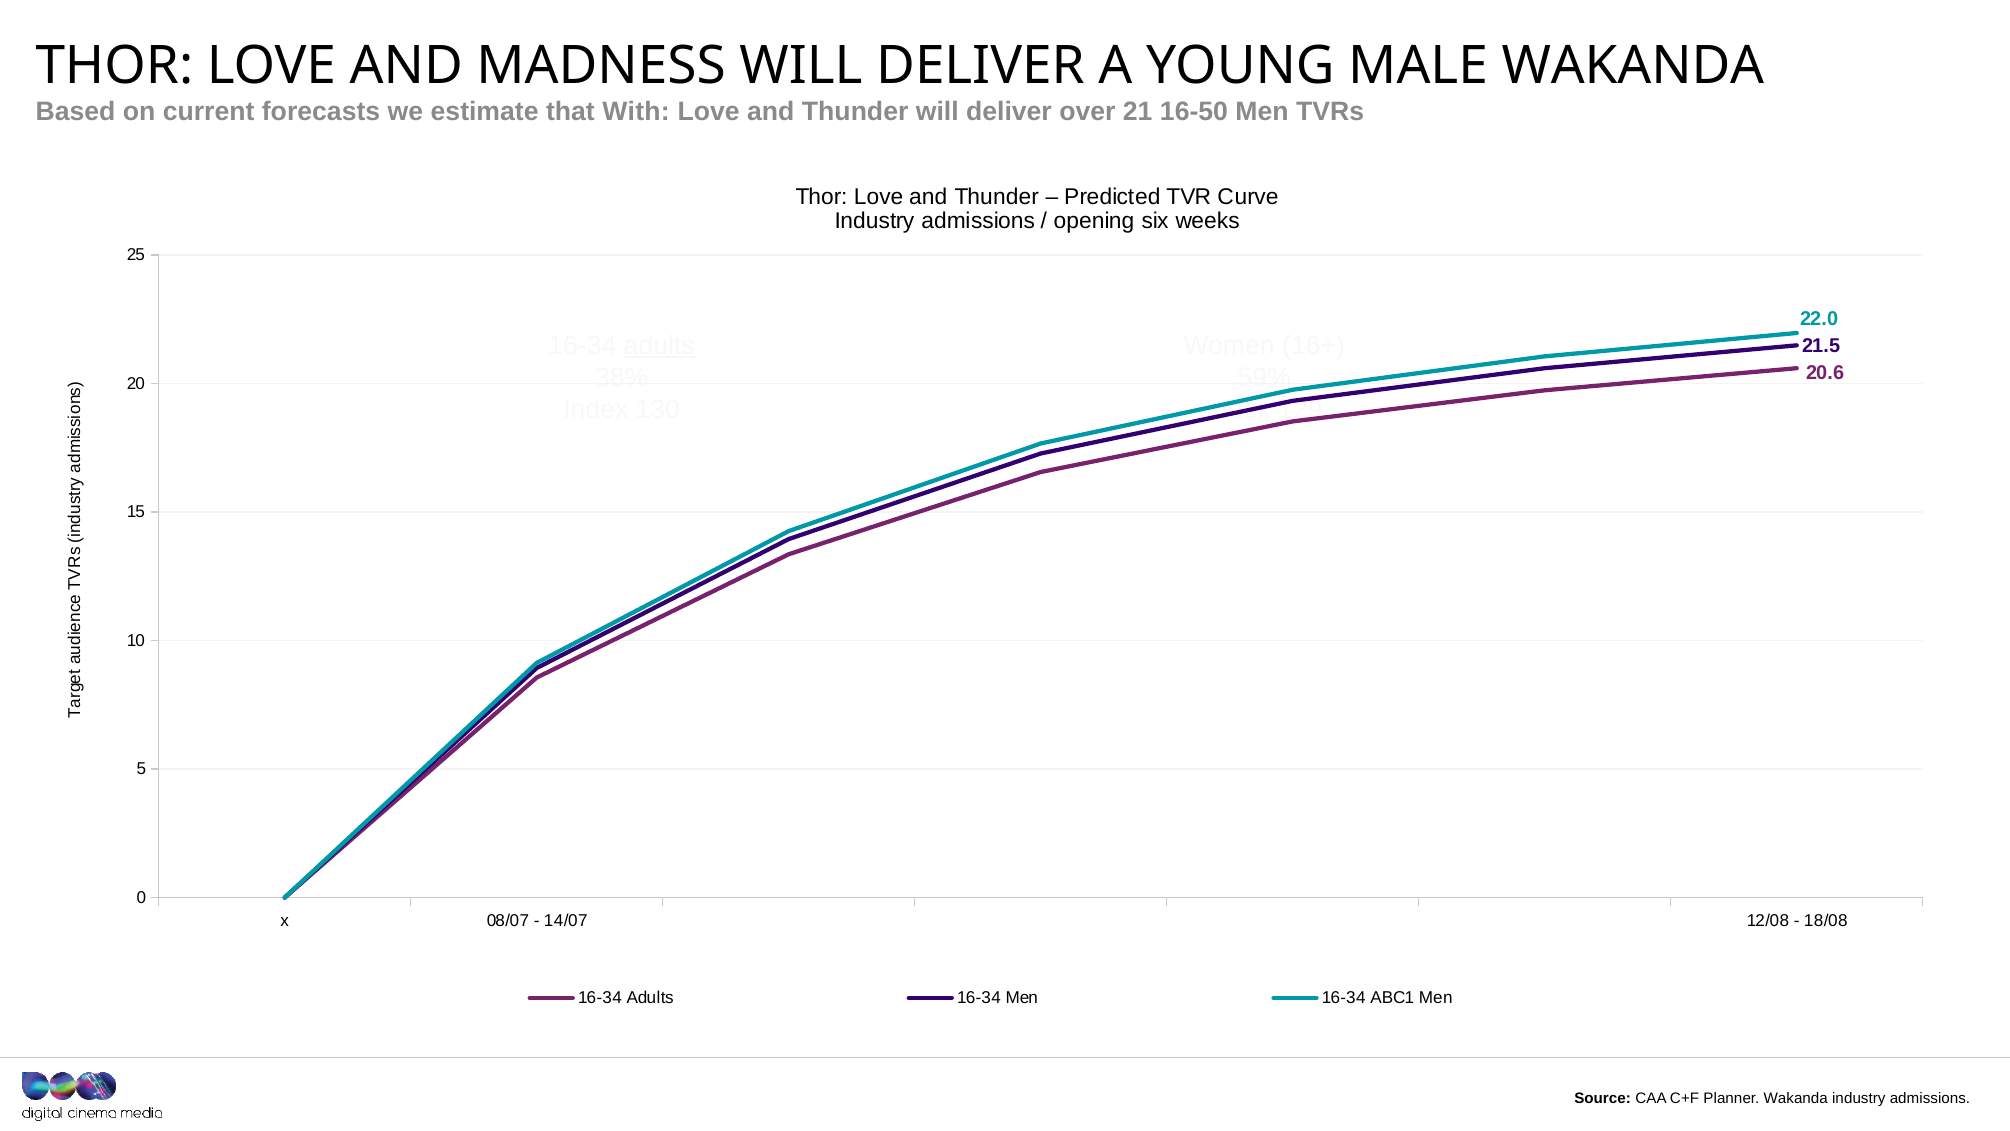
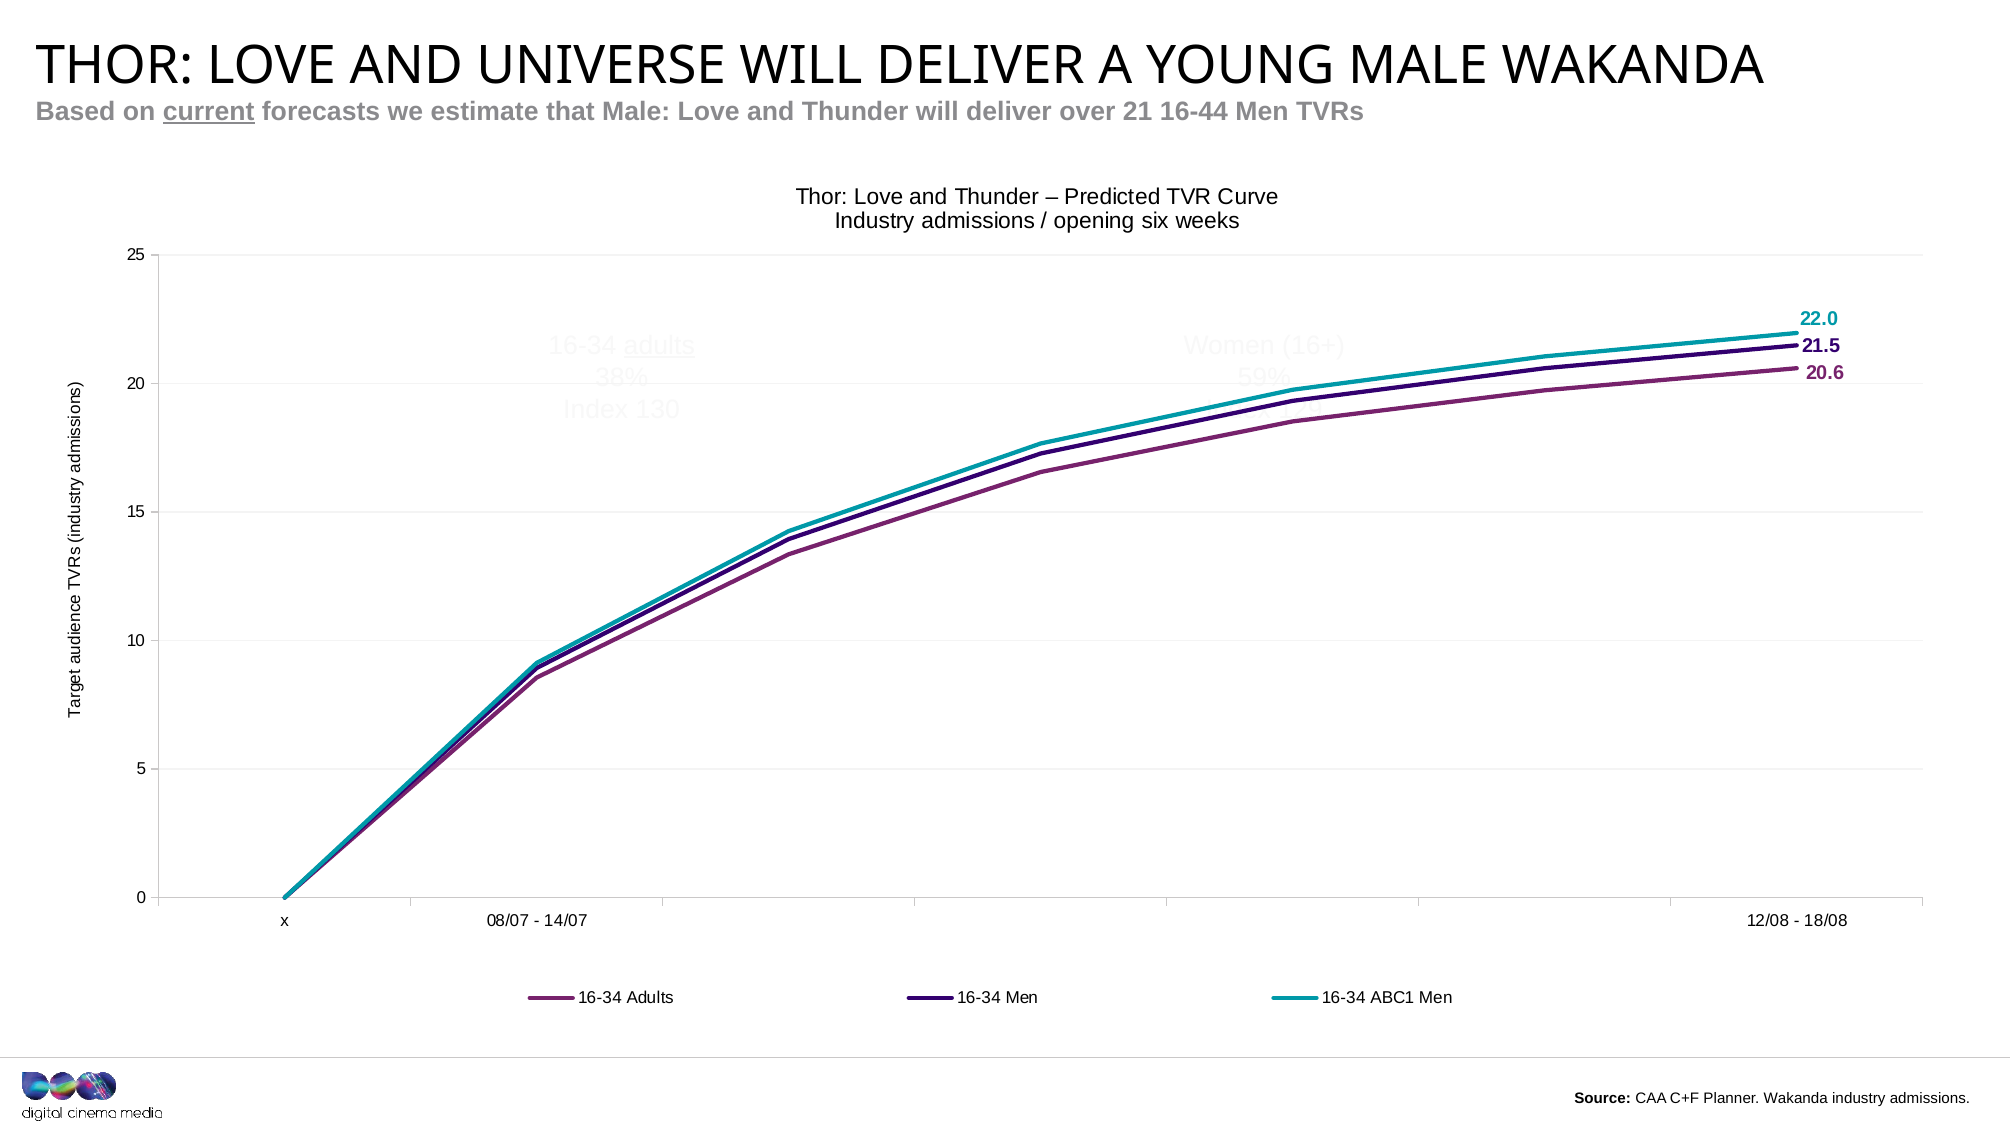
MADNESS: MADNESS -> UNIVERSE
current underline: none -> present
that With: With -> Male
16-50: 16-50 -> 16-44
